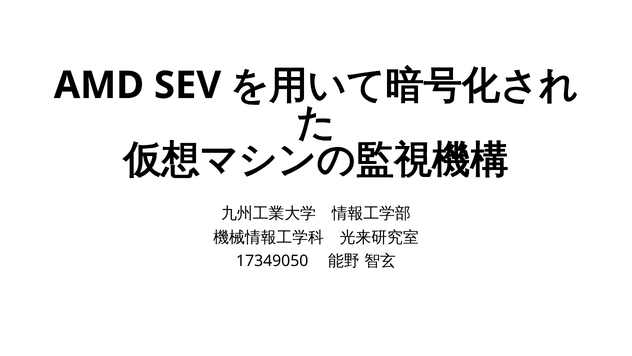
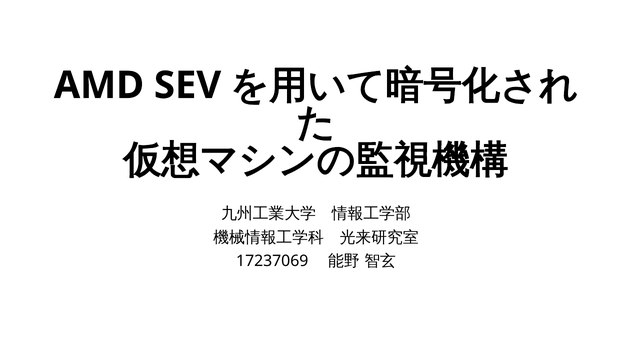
17349050: 17349050 -> 17237069
